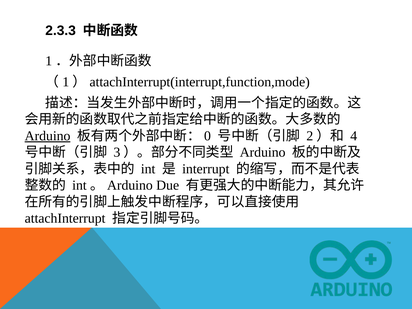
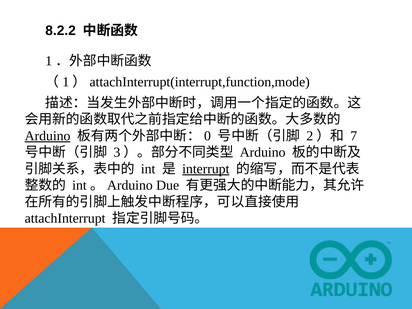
2.3.3: 2.3.3 -> 8.2.2
4: 4 -> 7
interrupt underline: none -> present
